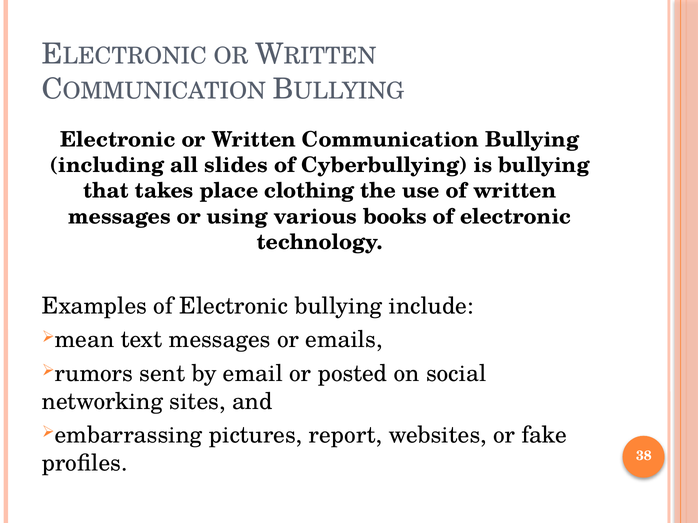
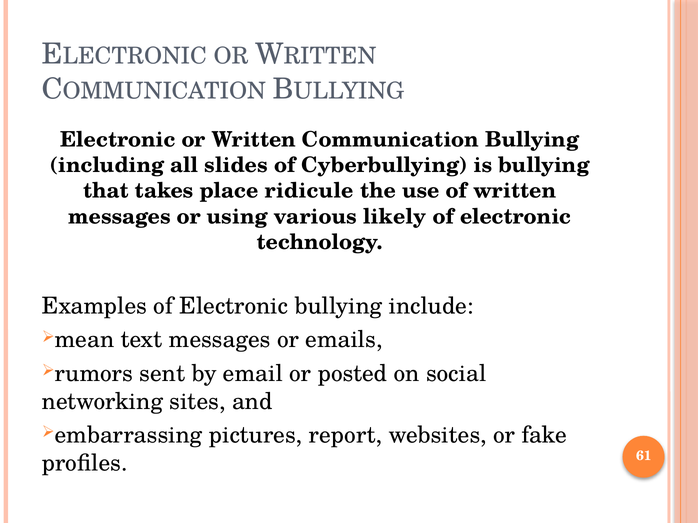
clothing: clothing -> ridicule
books: books -> likely
38: 38 -> 61
